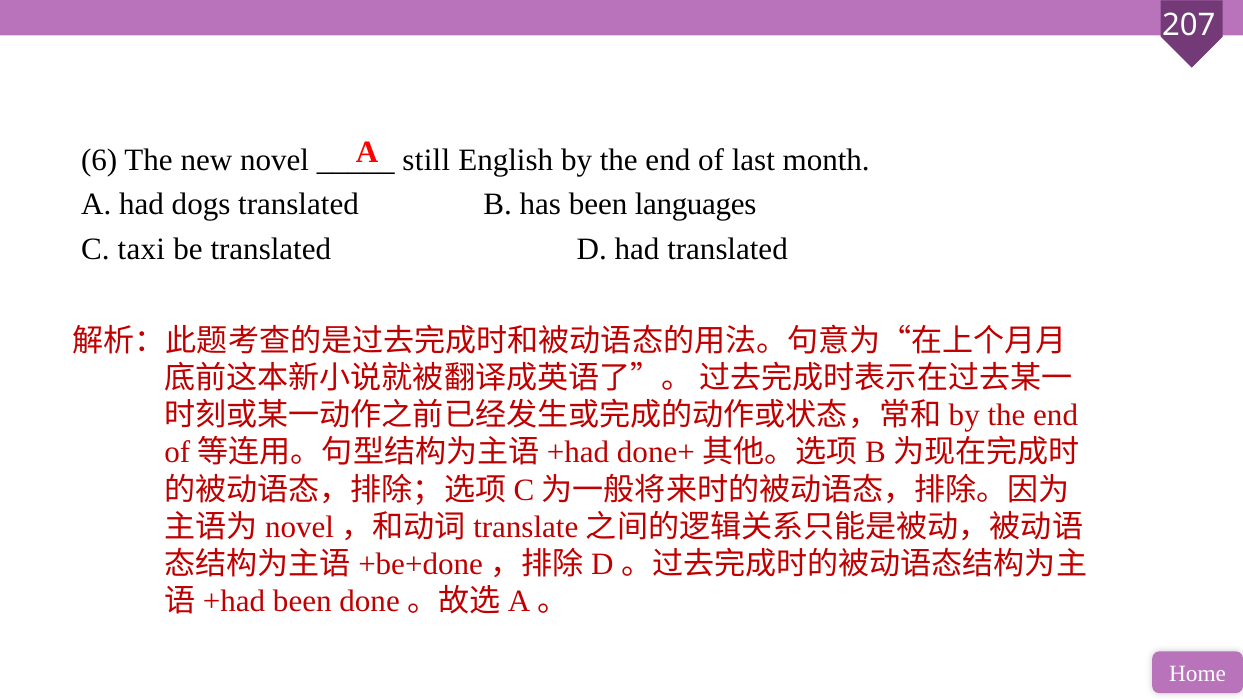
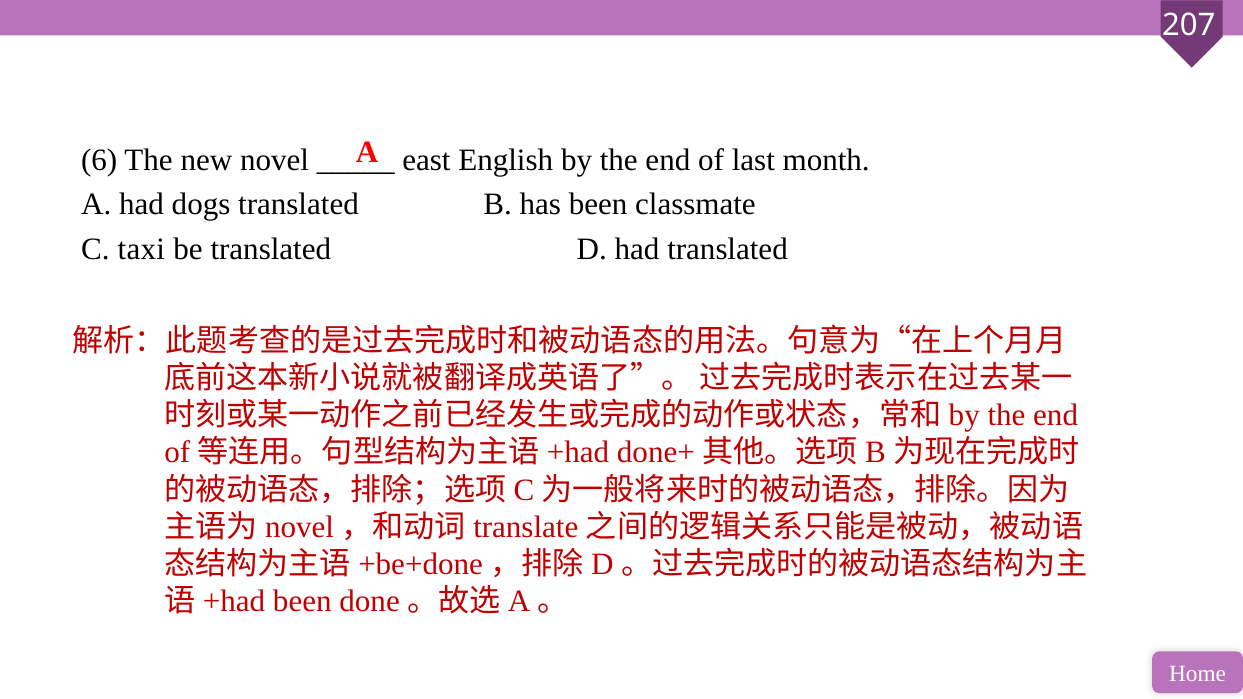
still: still -> east
languages: languages -> classmate
